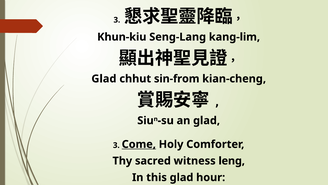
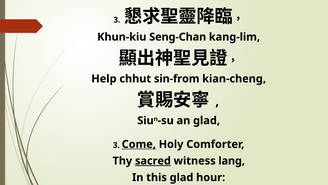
Seng-Lang: Seng-Lang -> Seng-Chan
Glad at (104, 79): Glad -> Help
sacred underline: none -> present
leng: leng -> lang
